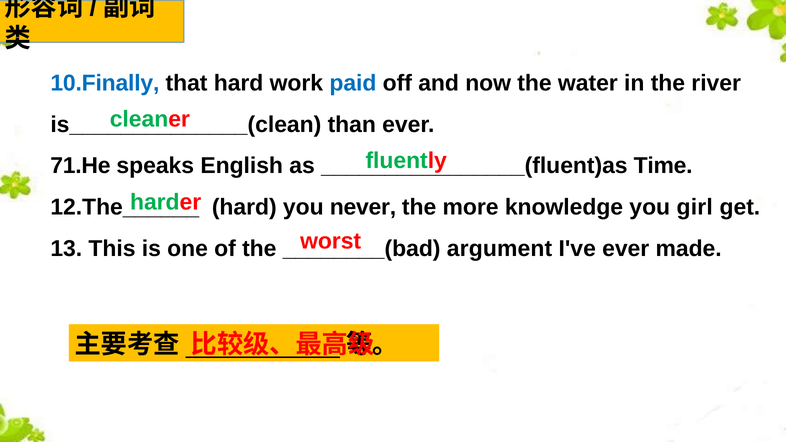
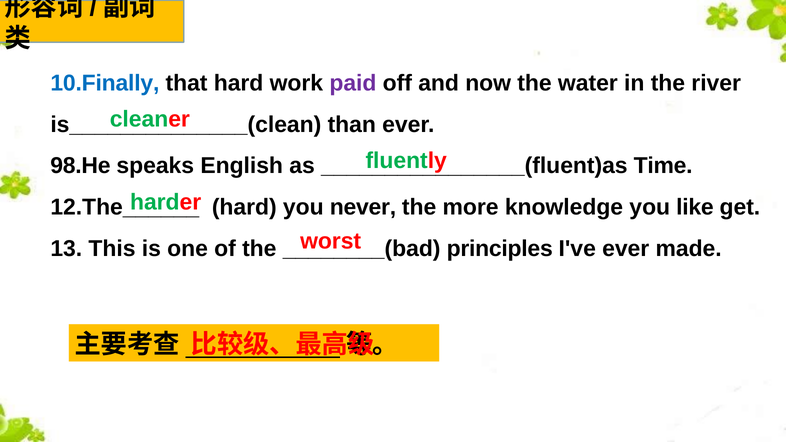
paid colour: blue -> purple
71.He: 71.He -> 98.He
girl: girl -> like
argument: argument -> principles
